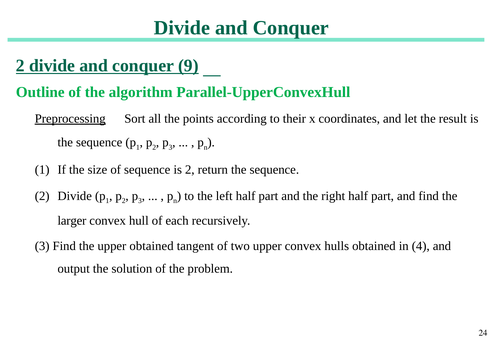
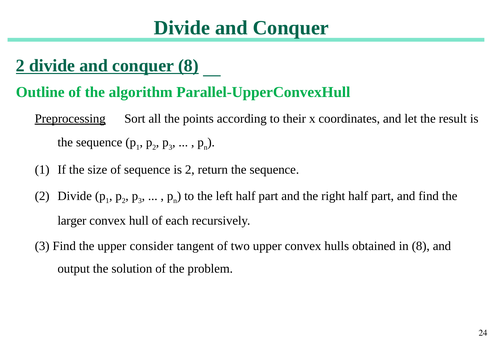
conquer 9: 9 -> 8
upper obtained: obtained -> consider
in 4: 4 -> 8
